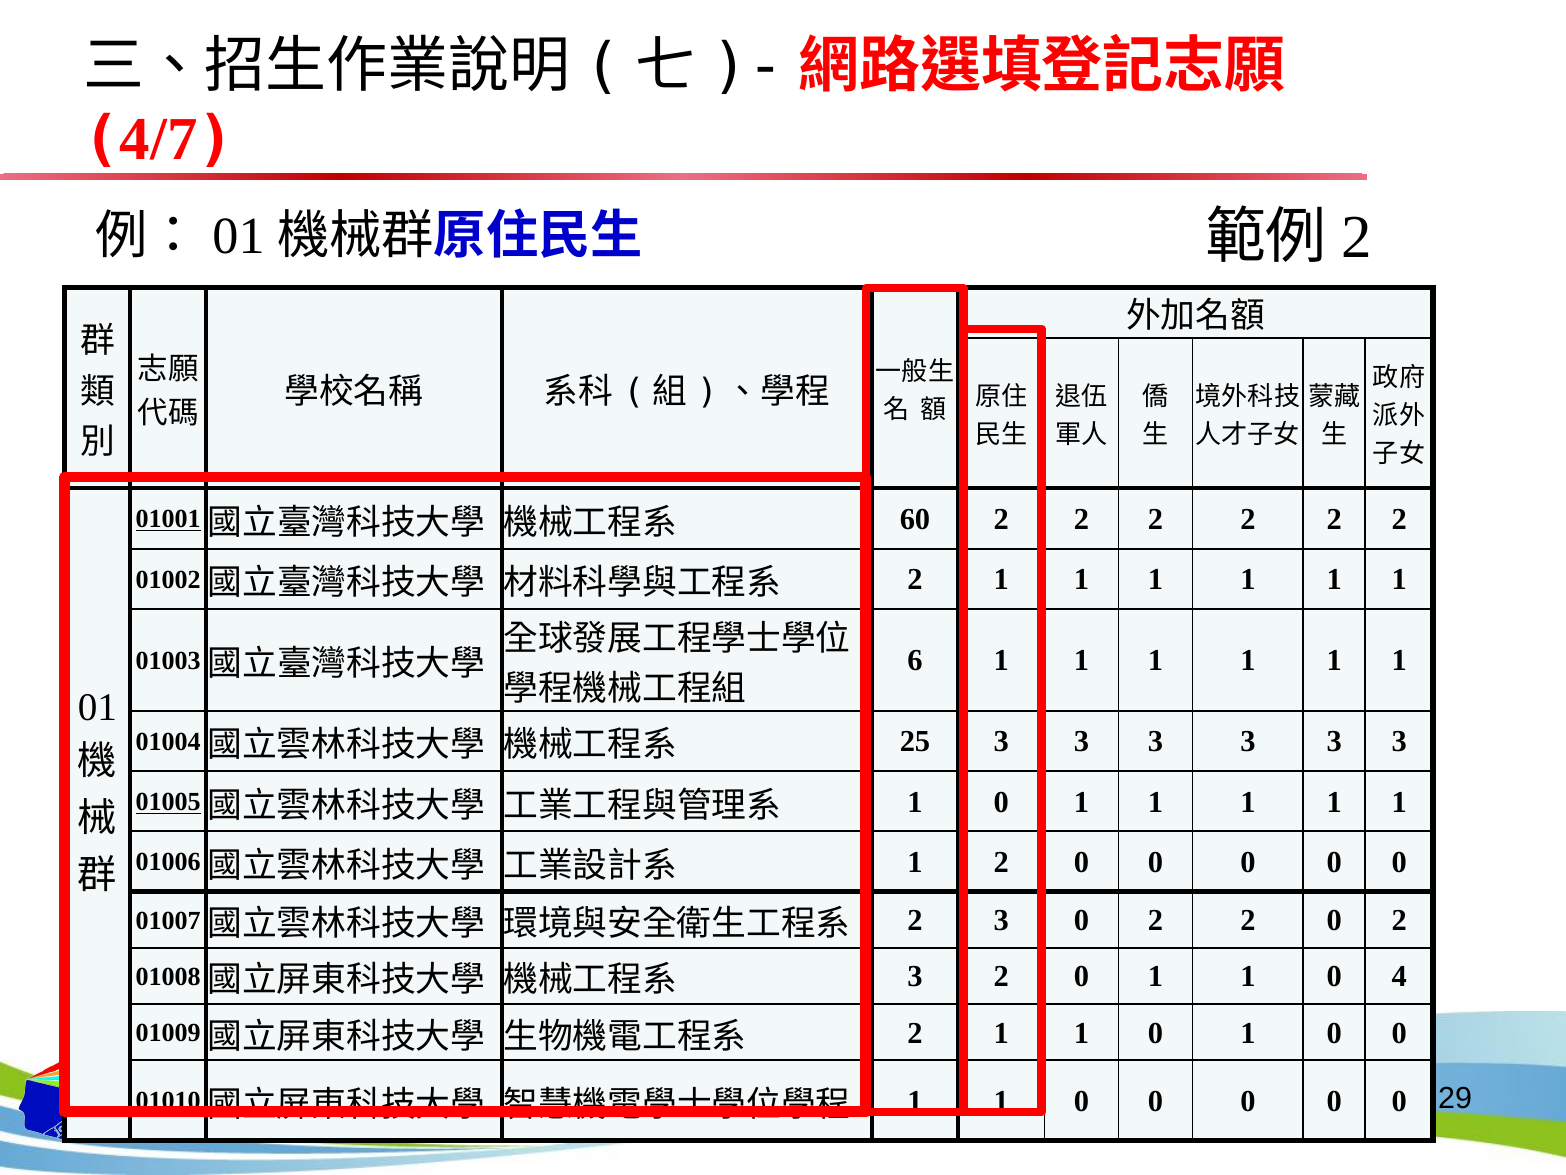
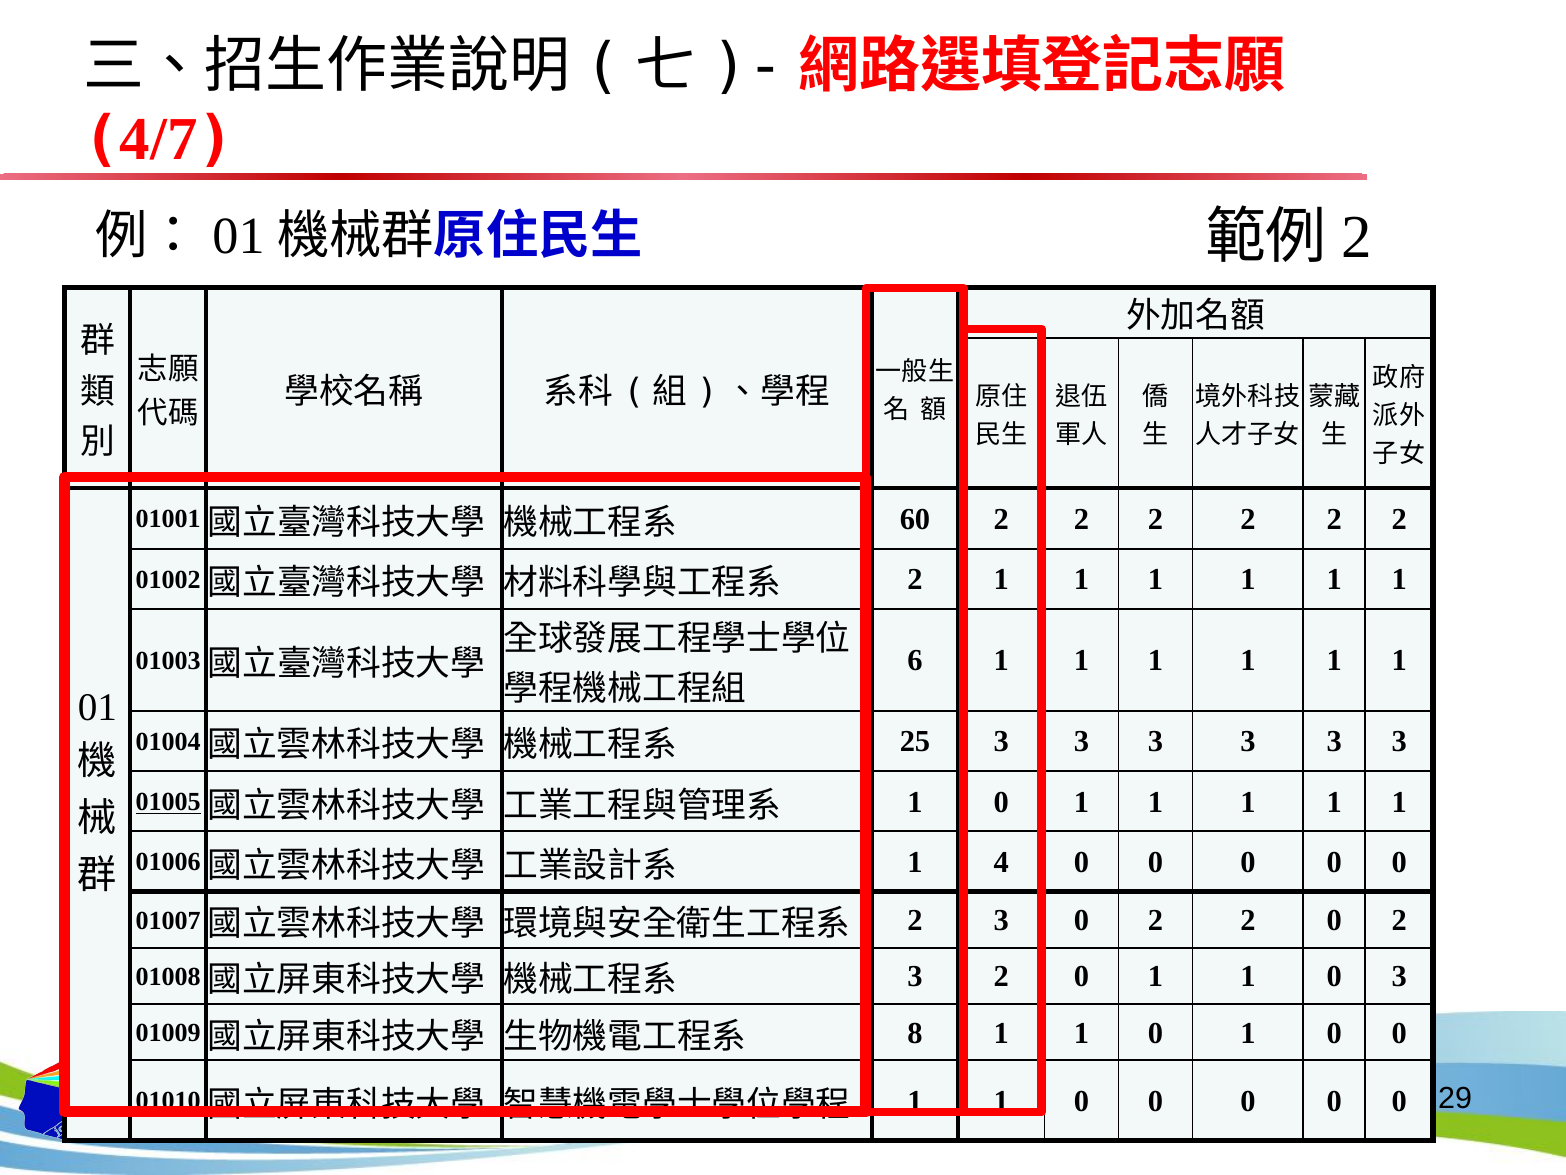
01001 underline: present -> none
1 2: 2 -> 4
0 4: 4 -> 3
2 at (915, 1033): 2 -> 8
